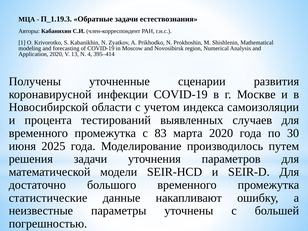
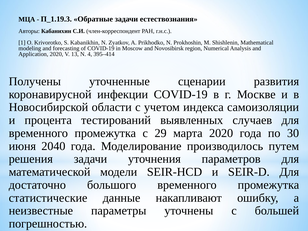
83: 83 -> 29
2025: 2025 -> 2040
